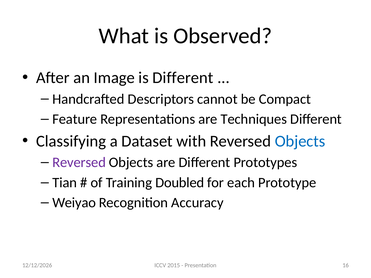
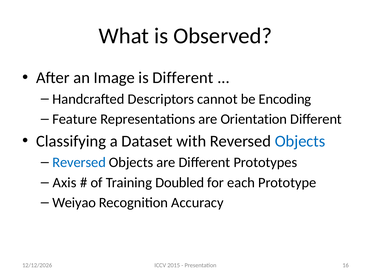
Compact: Compact -> Encoding
Techniques: Techniques -> Orientation
Reversed at (79, 163) colour: purple -> blue
Tian: Tian -> Axis
